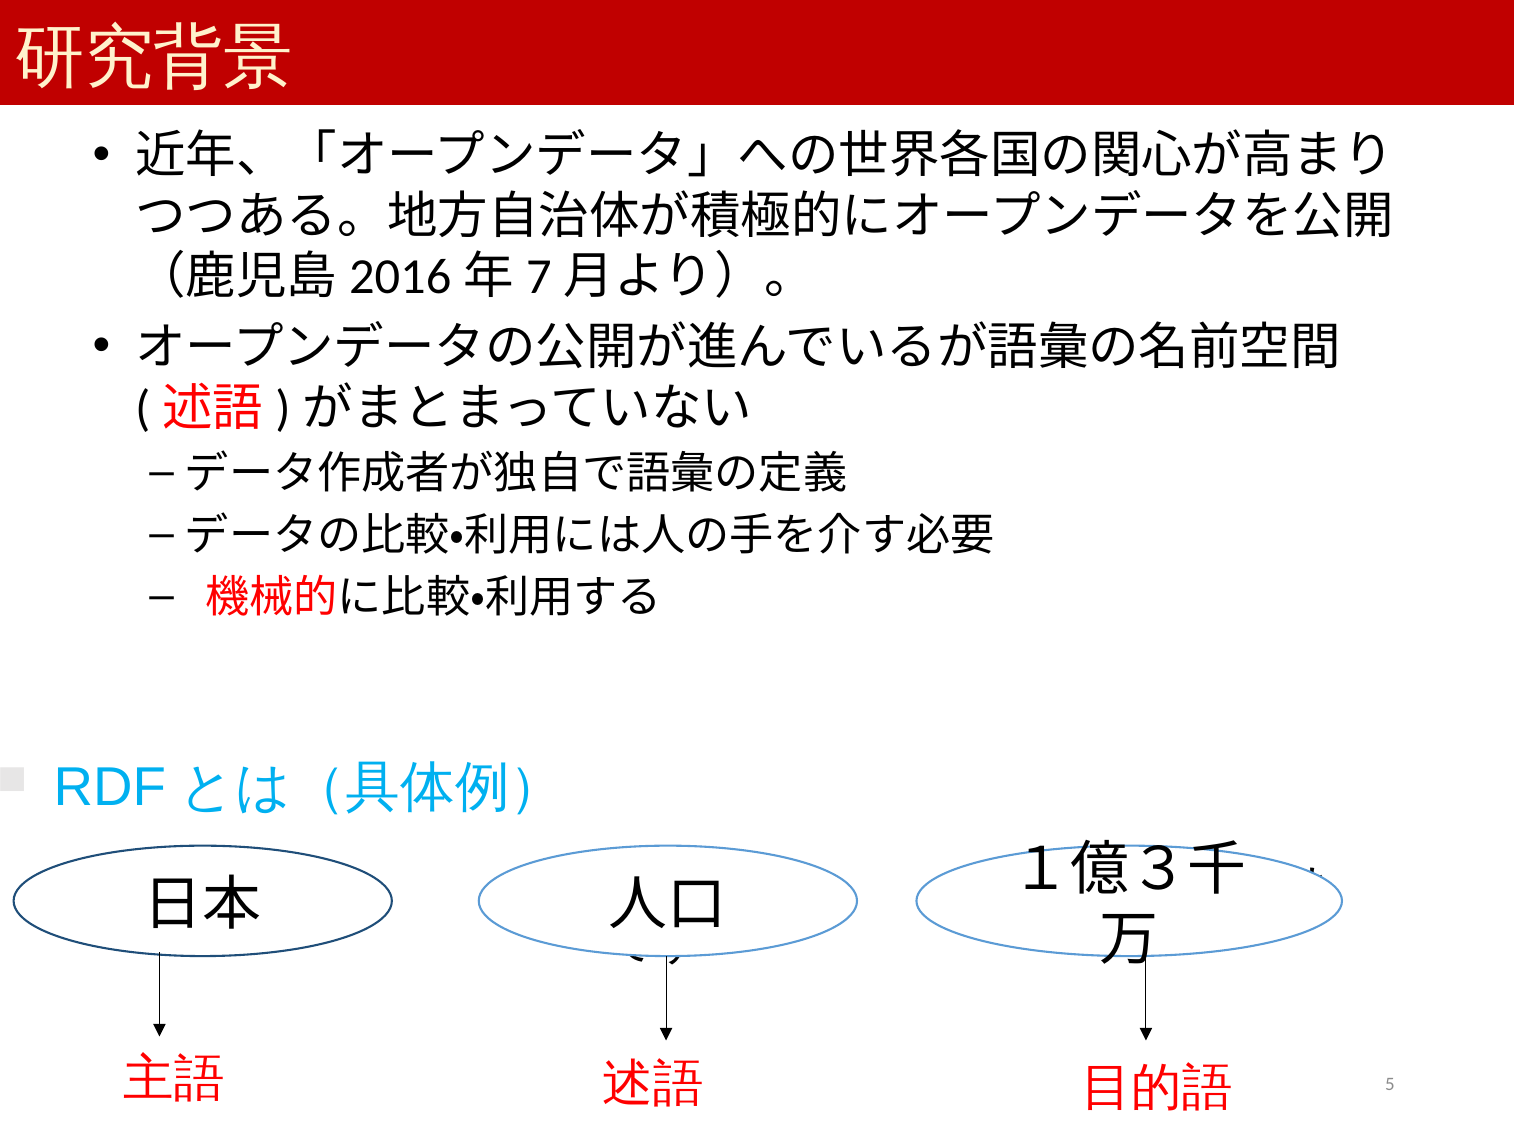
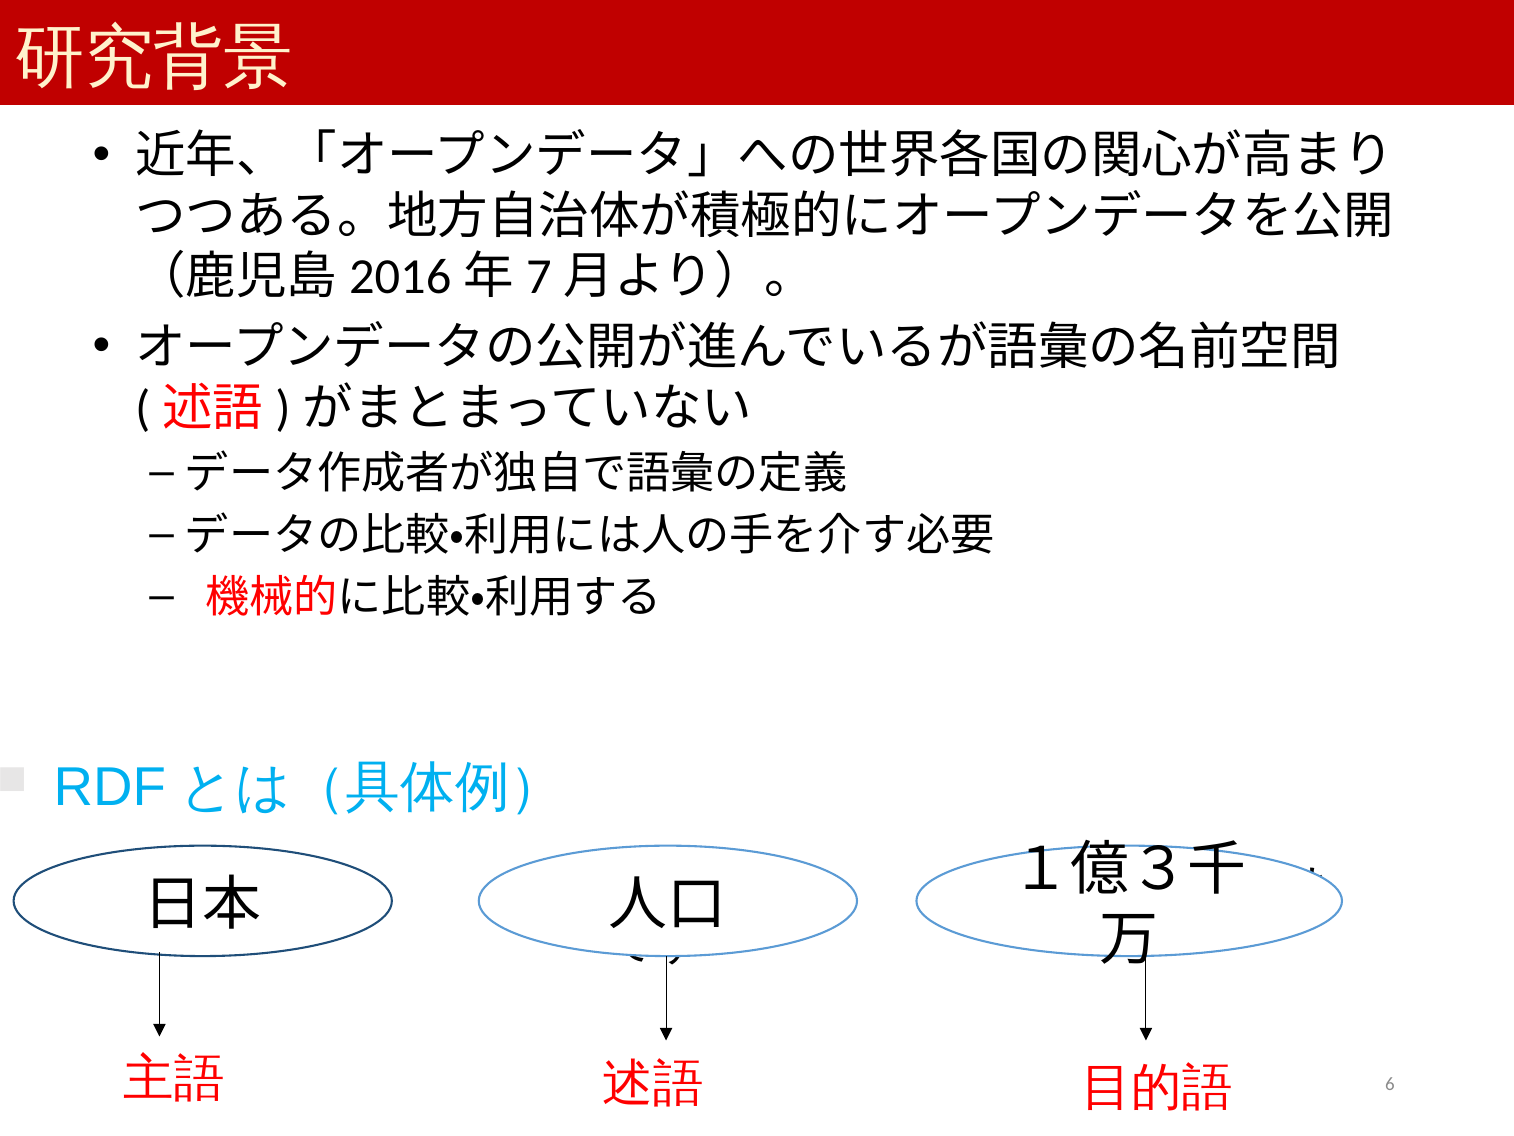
5: 5 -> 6
